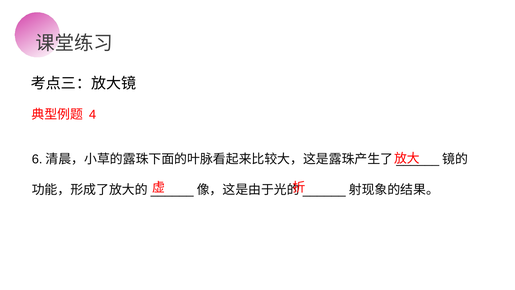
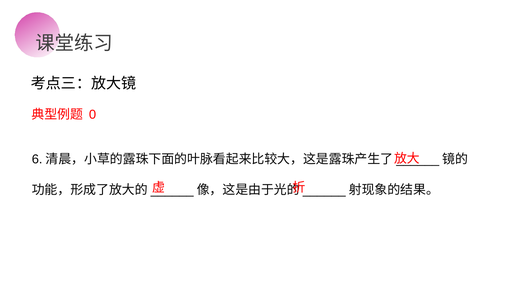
4: 4 -> 0
